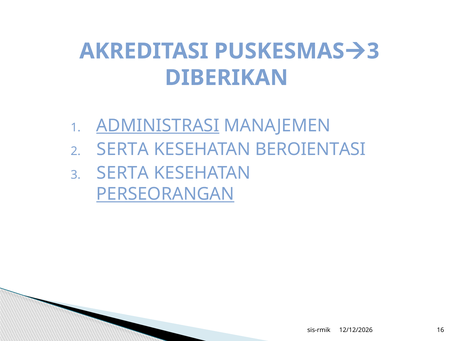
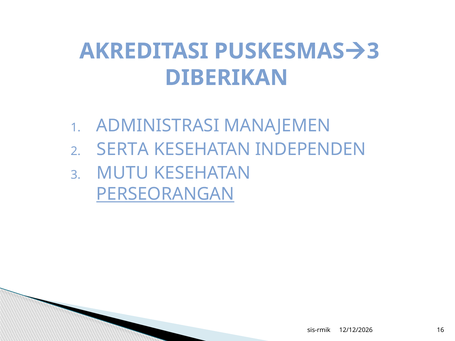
ADMINISTRASI underline: present -> none
BEROIENTASI: BEROIENTASI -> INDEPENDEN
SERTA at (123, 173): SERTA -> MUTU
